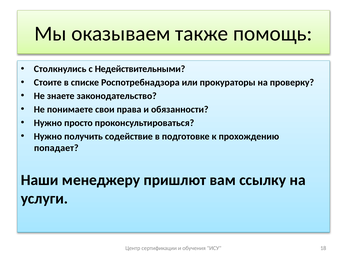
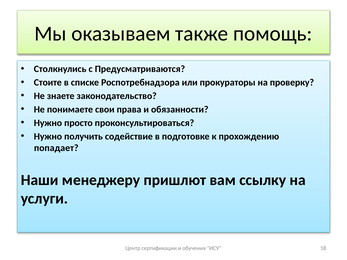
Недействительными: Недействительными -> Предусматриваются
